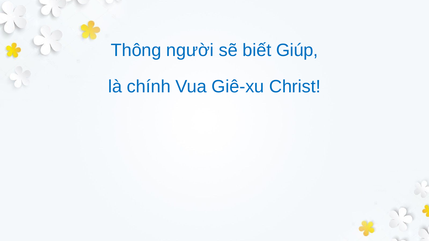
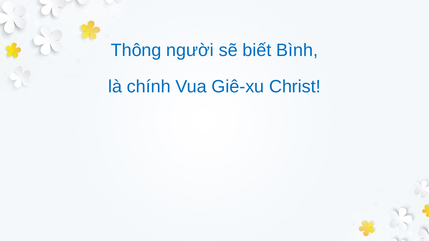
Giúp: Giúp -> Bình
